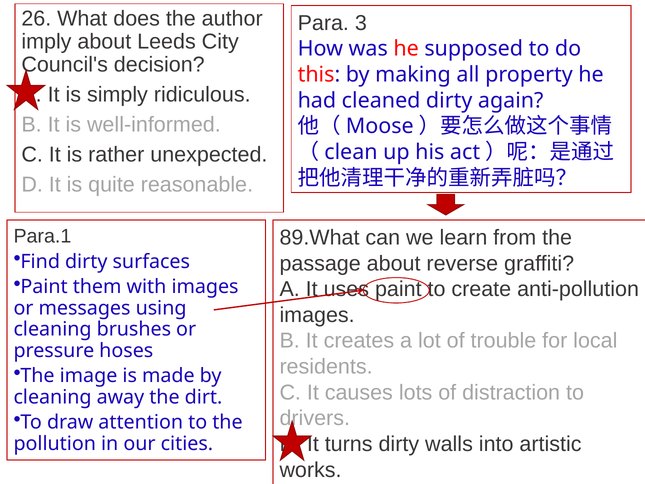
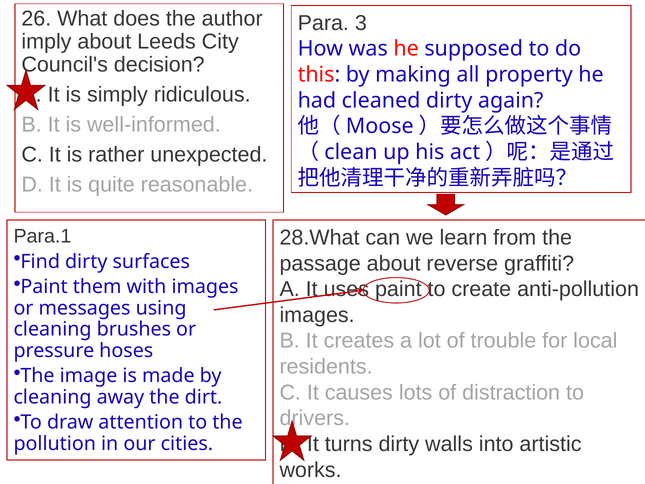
89.What: 89.What -> 28.What
